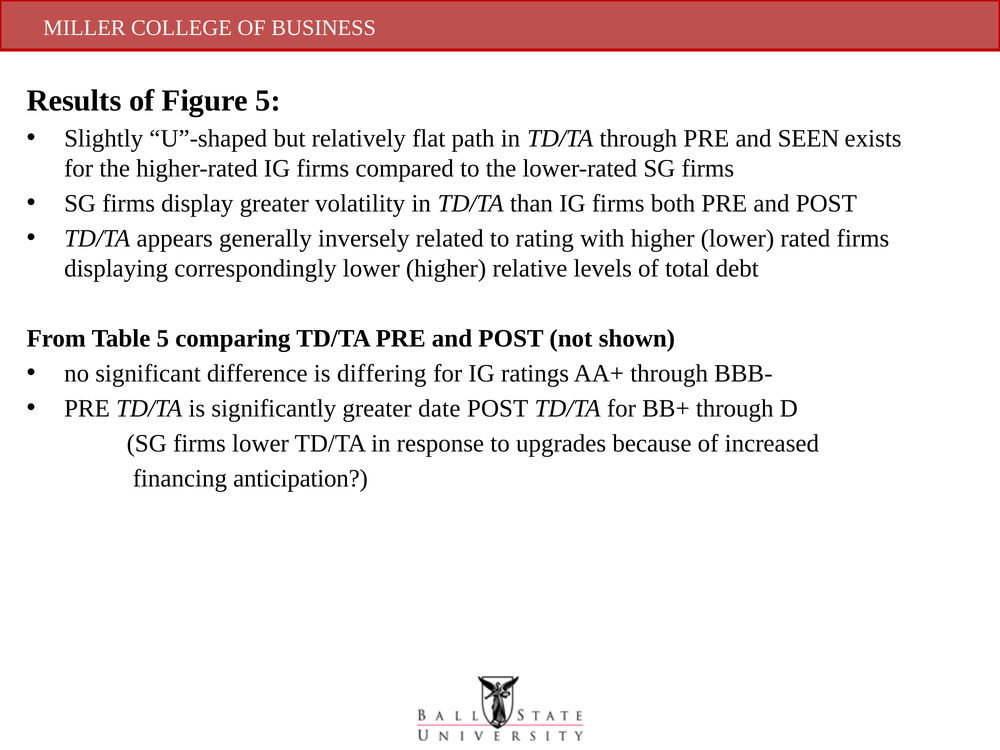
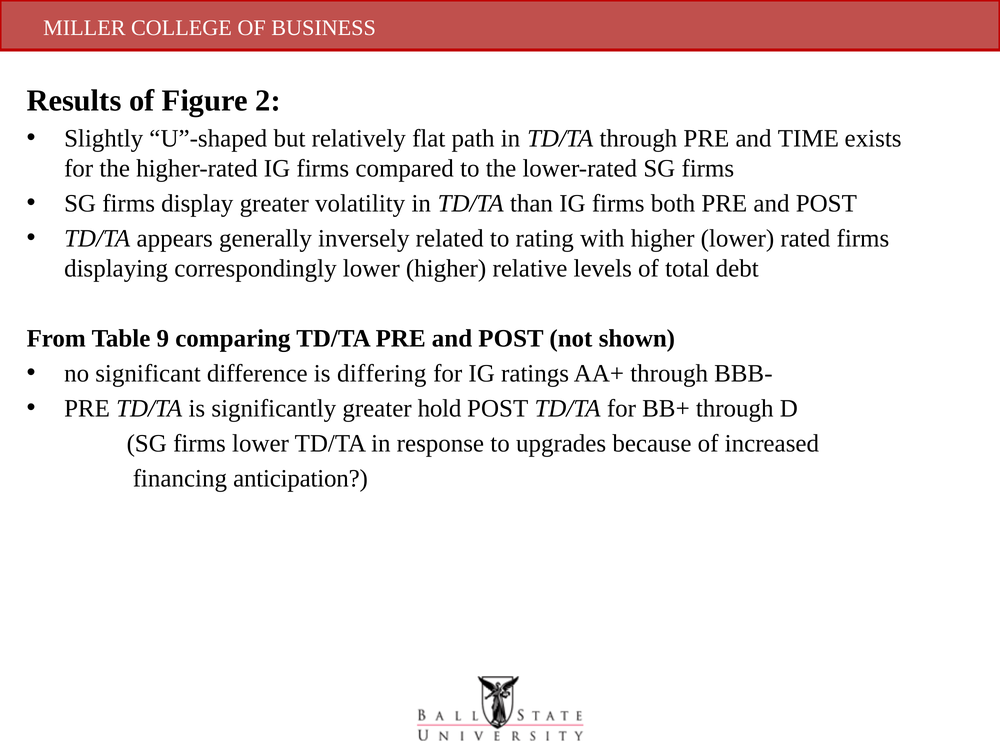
Figure 5: 5 -> 2
SEEN: SEEN -> TIME
Table 5: 5 -> 9
date: date -> hold
